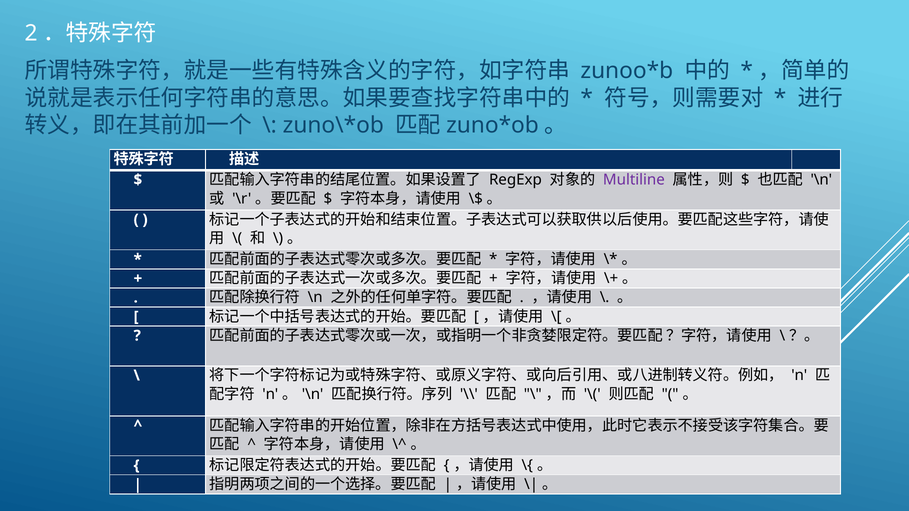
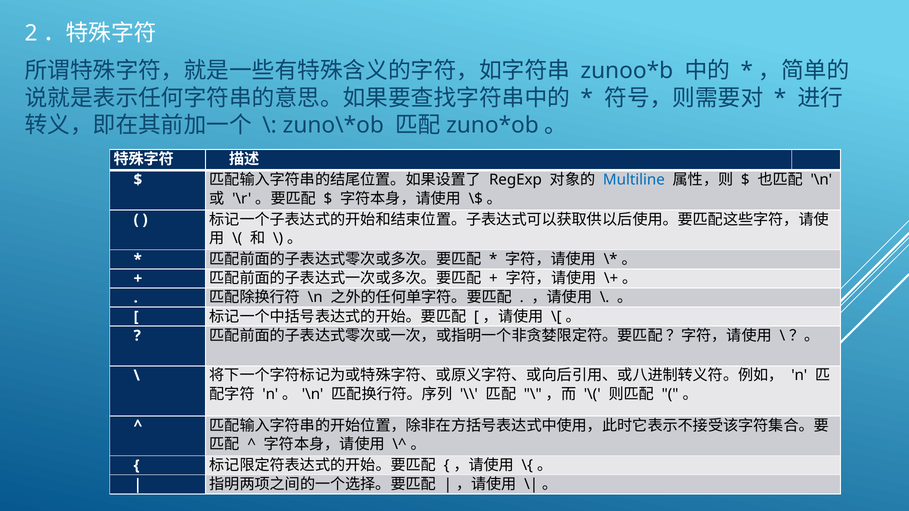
Multiline colour: purple -> blue
